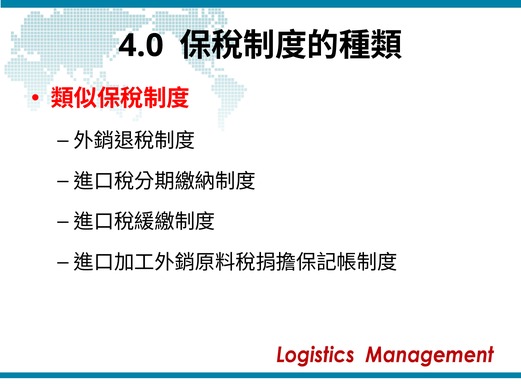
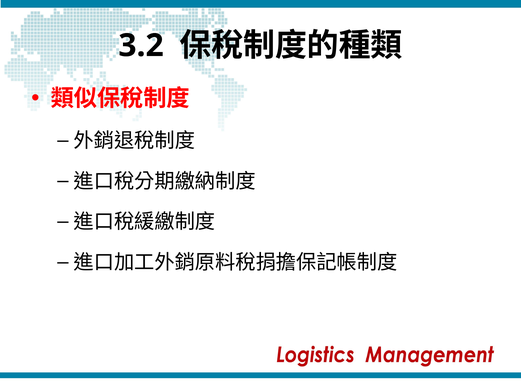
4.0: 4.0 -> 3.2
